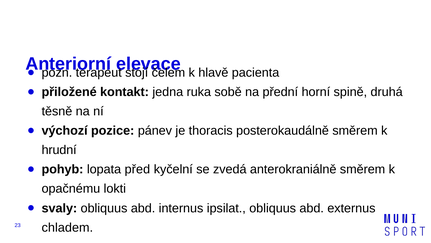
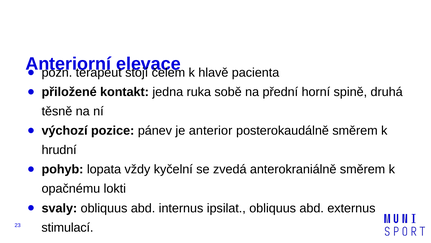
thoracis: thoracis -> anterior
před: před -> vždy
chladem: chladem -> stimulací
